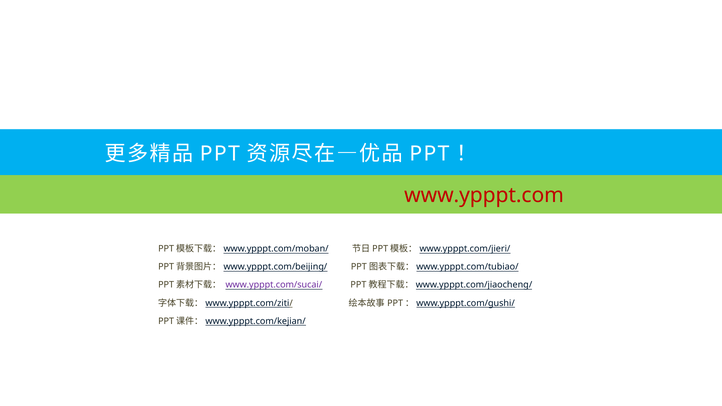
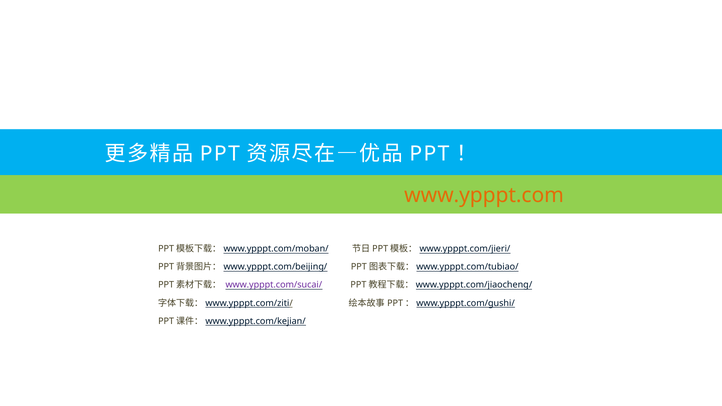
www.ypppt.com colour: red -> orange
